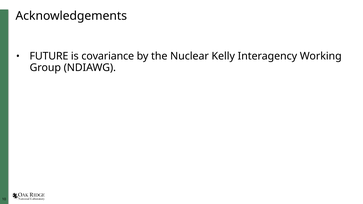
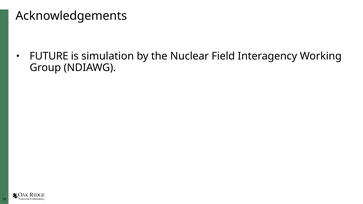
covariance: covariance -> simulation
Kelly: Kelly -> Field
